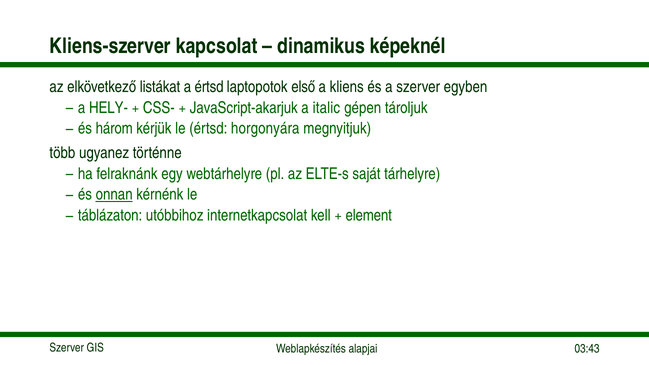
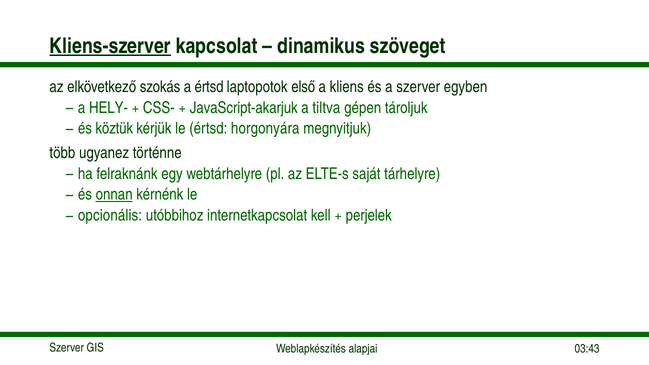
Kliens-szerver underline: none -> present
képeknél: képeknél -> szöveget
listákat: listákat -> szokás
italic: italic -> tiltva
három: három -> köztük
táblázaton: táblázaton -> opcionális
element: element -> perjelek
